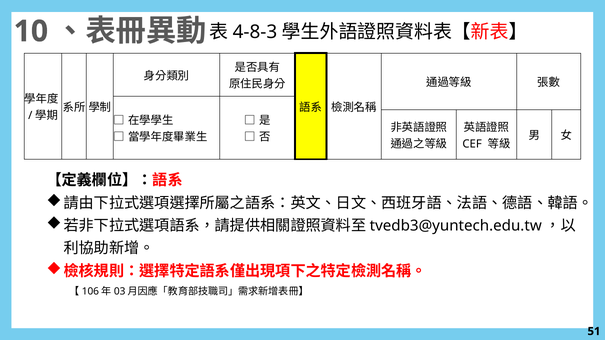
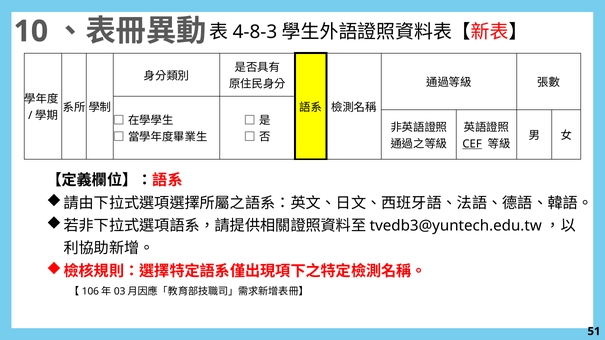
CEF underline: none -> present
